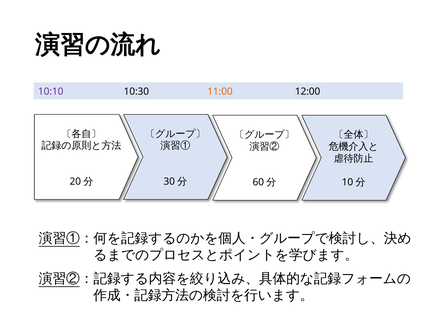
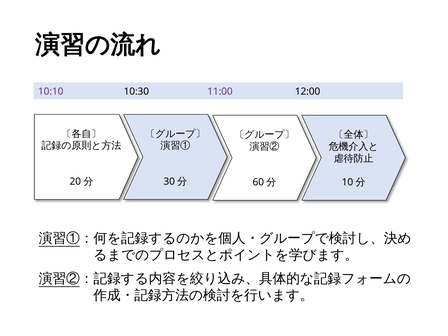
11:00 colour: orange -> purple
